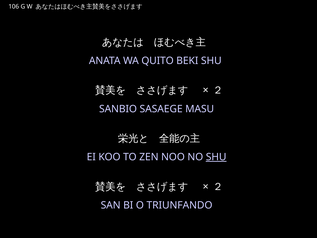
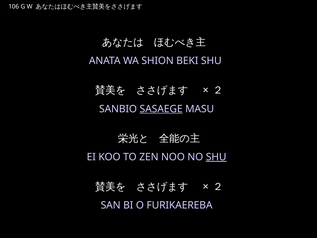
QUITO: QUITO -> SHION
SASAEGE underline: none -> present
TRIUNFANDO: TRIUNFANDO -> FURIKAEREBA
